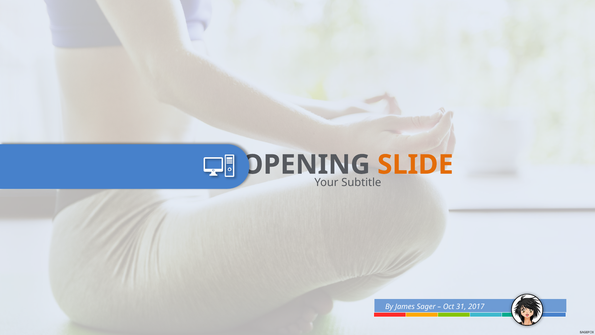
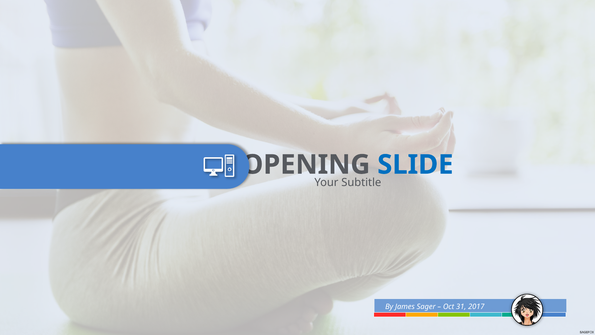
SLIDE colour: orange -> blue
